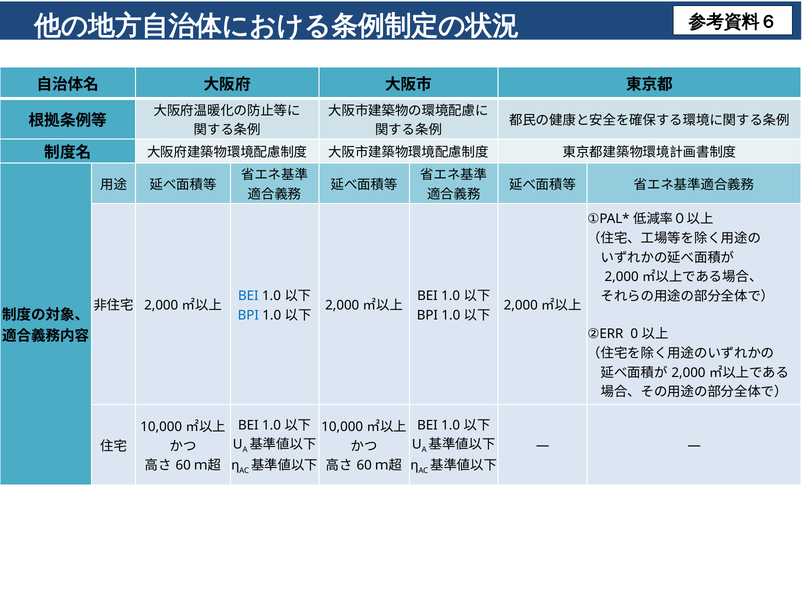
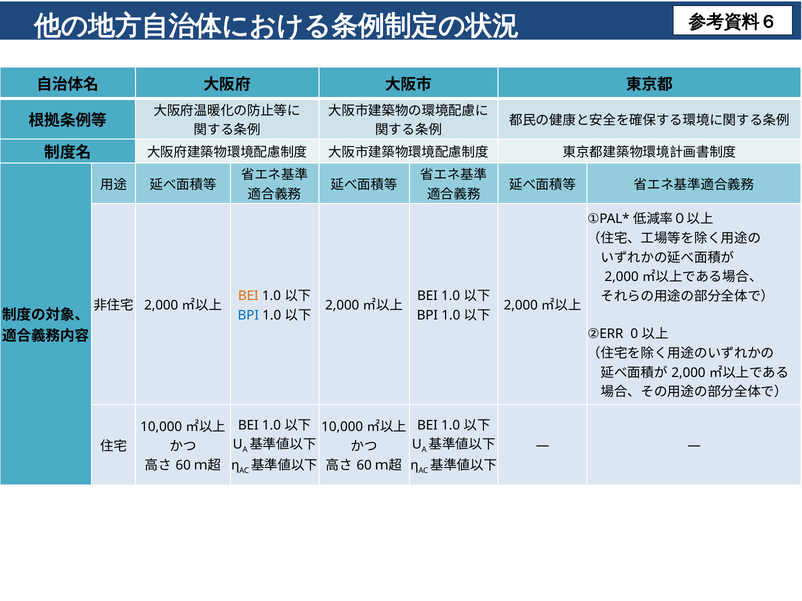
BEI at (248, 296) colour: blue -> orange
